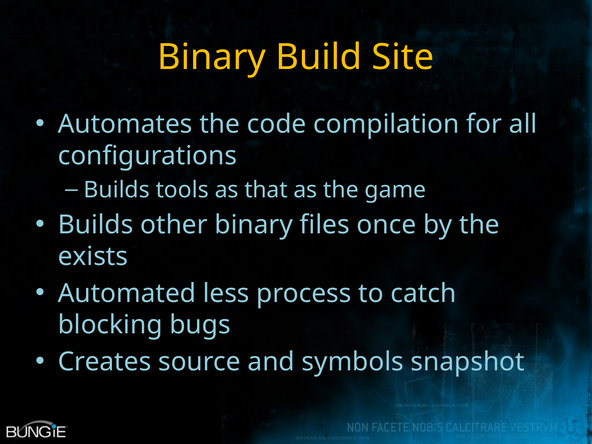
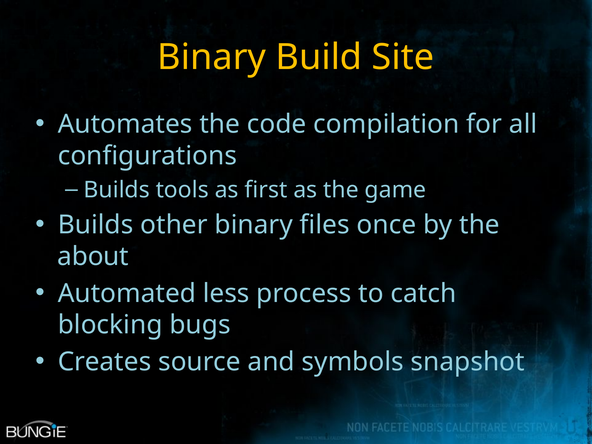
that: that -> first
exists: exists -> about
